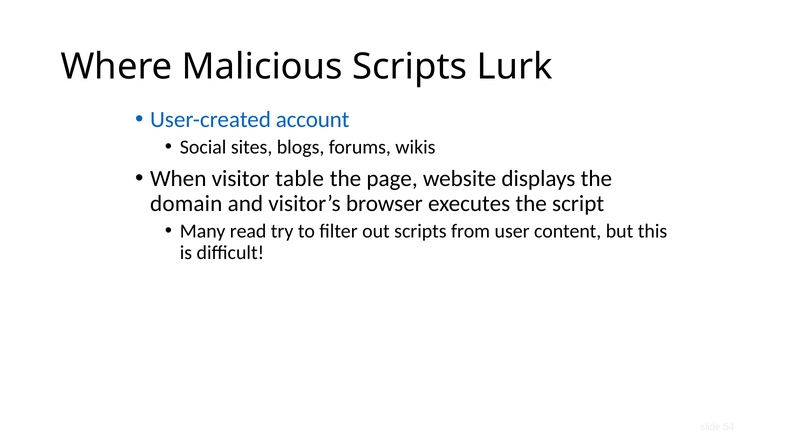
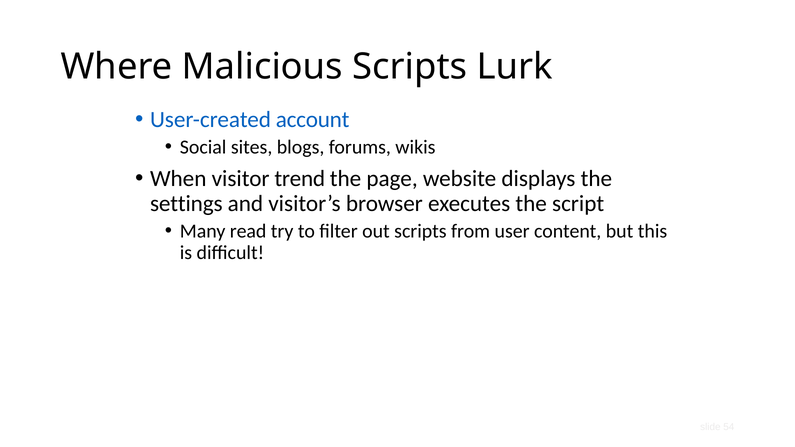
table: table -> trend
domain: domain -> settings
